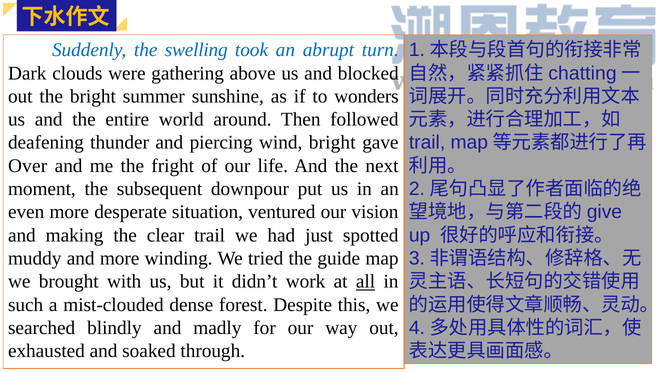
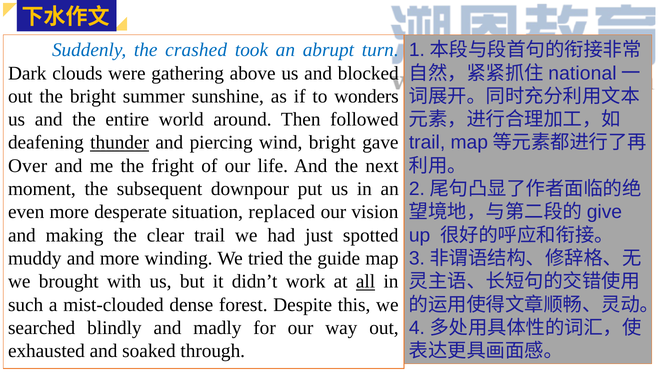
swelling: swelling -> crashed
chatting: chatting -> national
thunder underline: none -> present
ventured: ventured -> replaced
